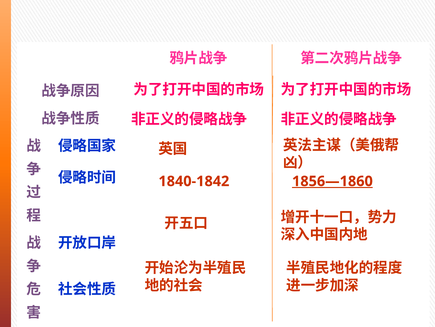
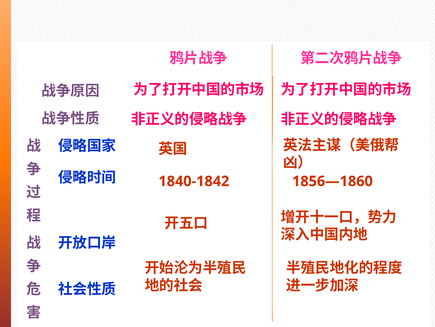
1856—1860 underline: present -> none
